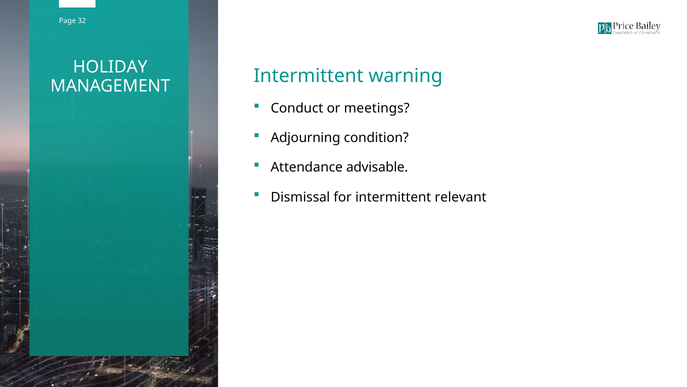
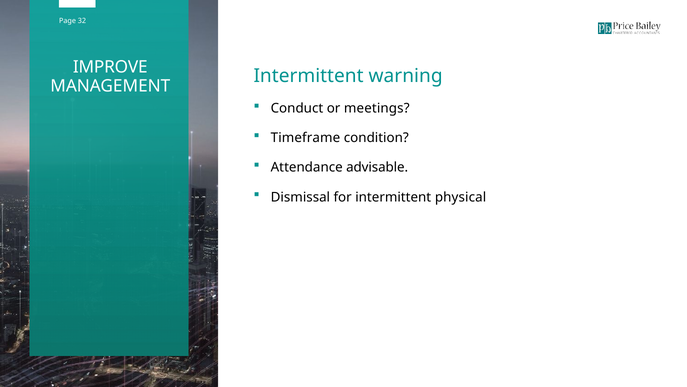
HOLIDAY: HOLIDAY -> IMPROVE
Adjourning: Adjourning -> Timeframe
relevant: relevant -> physical
